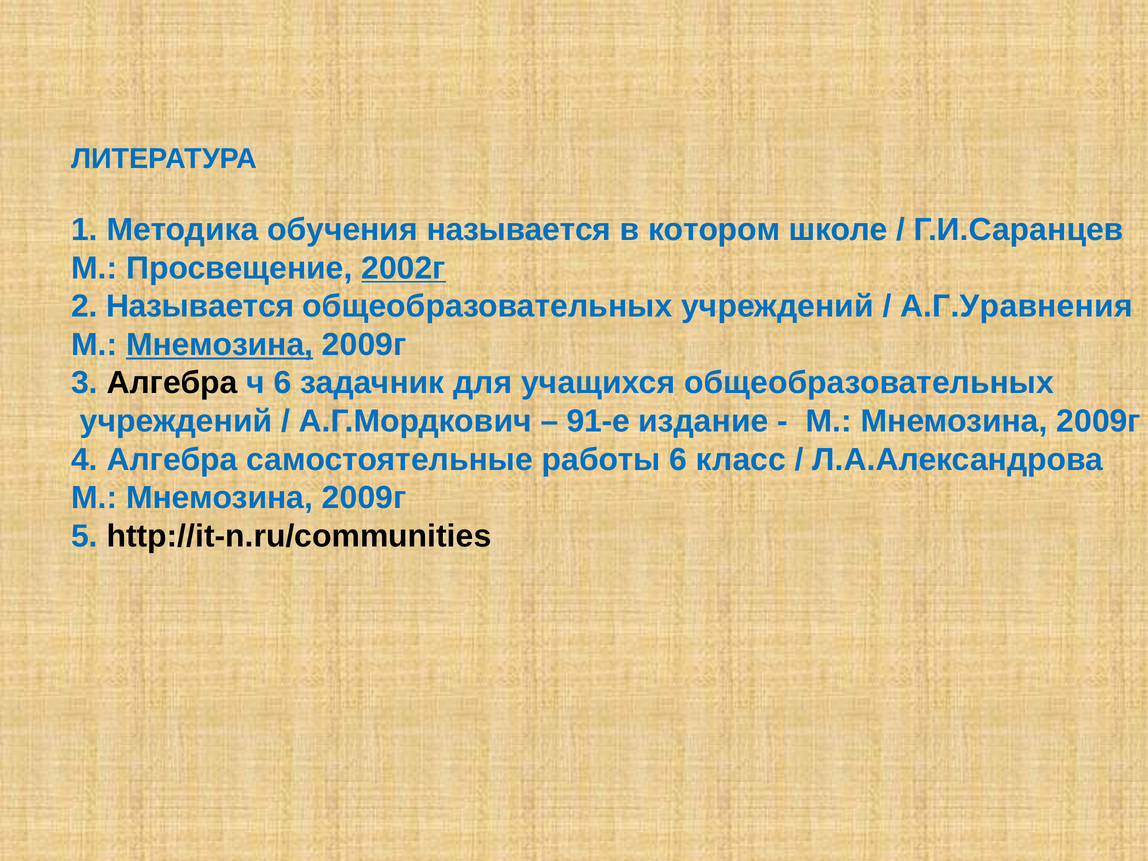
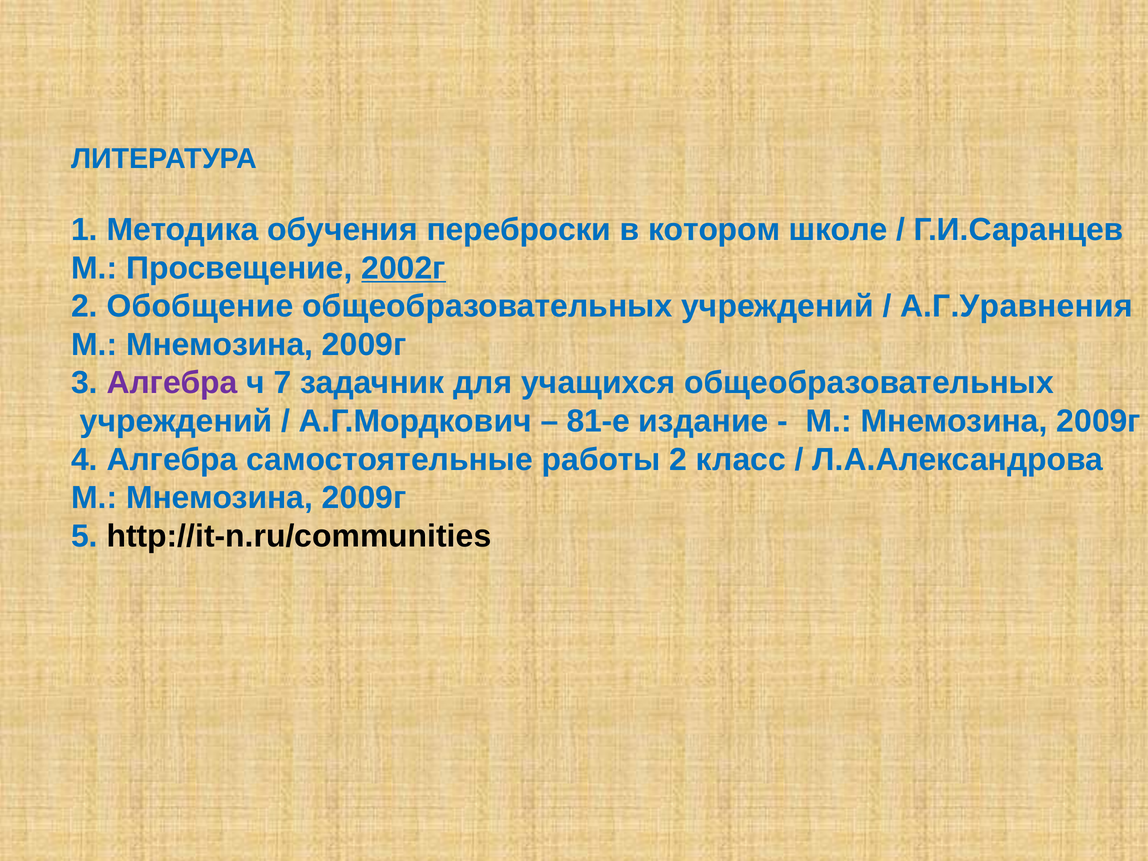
обучения называется: называется -> переброски
2 Называется: Называется -> Обобщение
Мнемозина at (220, 345) underline: present -> none
Алгебра at (172, 383) colour: black -> purple
ч 6: 6 -> 7
91-е: 91-е -> 81-е
работы 6: 6 -> 2
